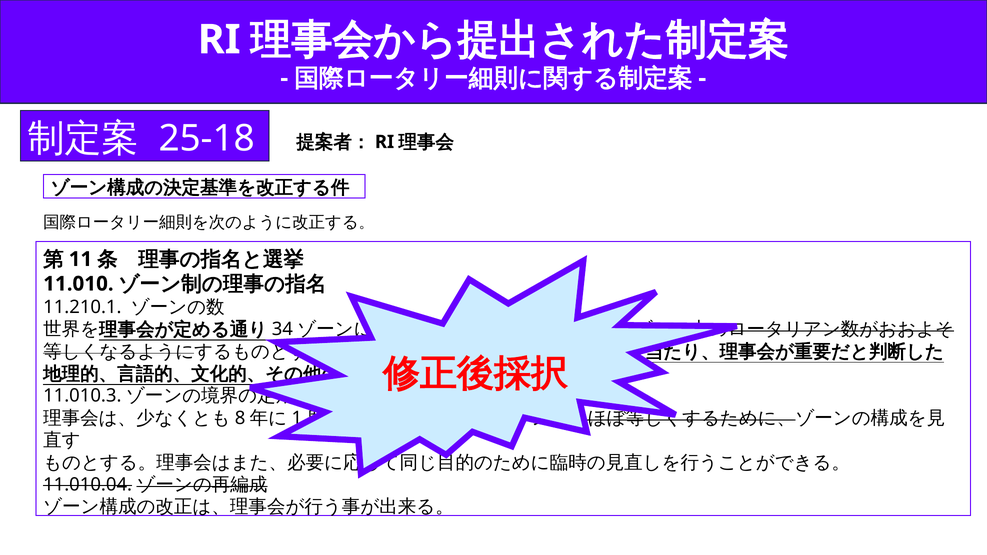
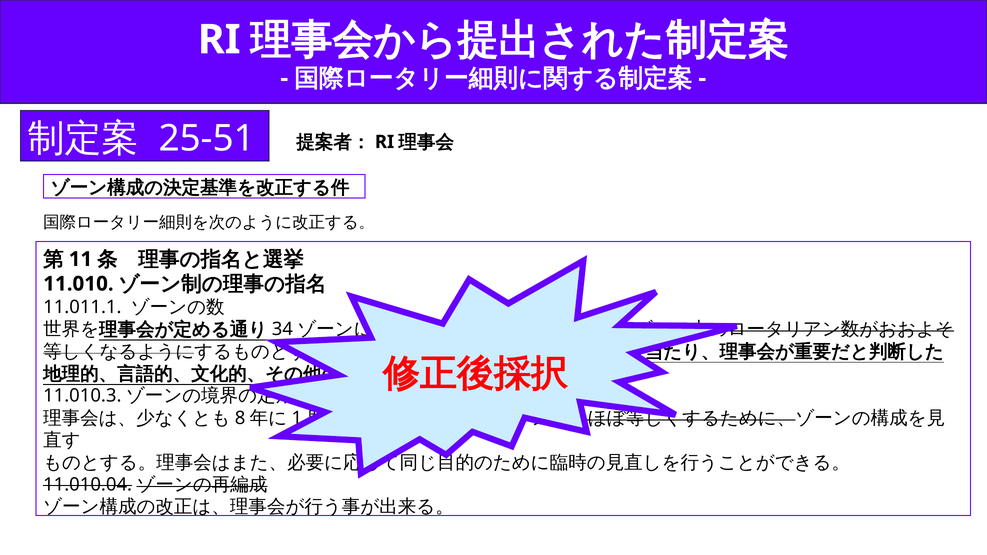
25-18: 25-18 -> 25-51
11.210.1: 11.210.1 -> 11.011.1
